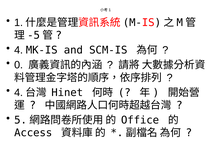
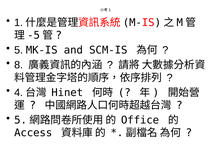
4 at (19, 50): 4 -> 5
0: 0 -> 8
